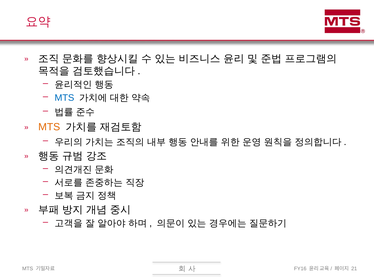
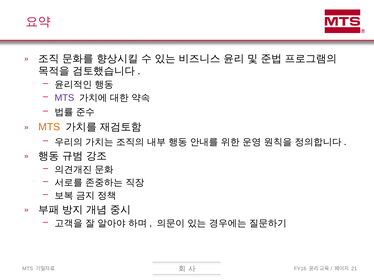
MTS at (64, 98) colour: blue -> purple
